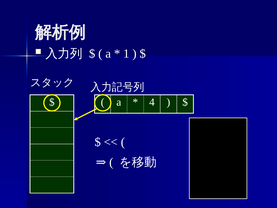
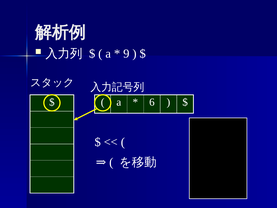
1: 1 -> 9
4: 4 -> 6
